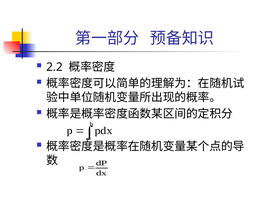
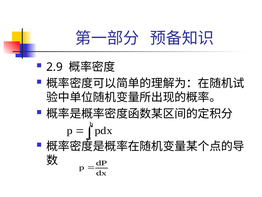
2.2: 2.2 -> 2.9
